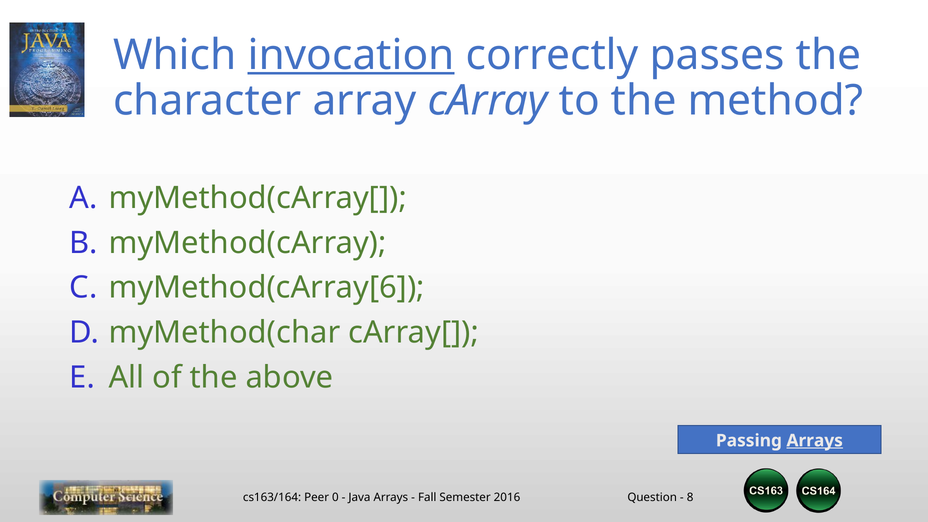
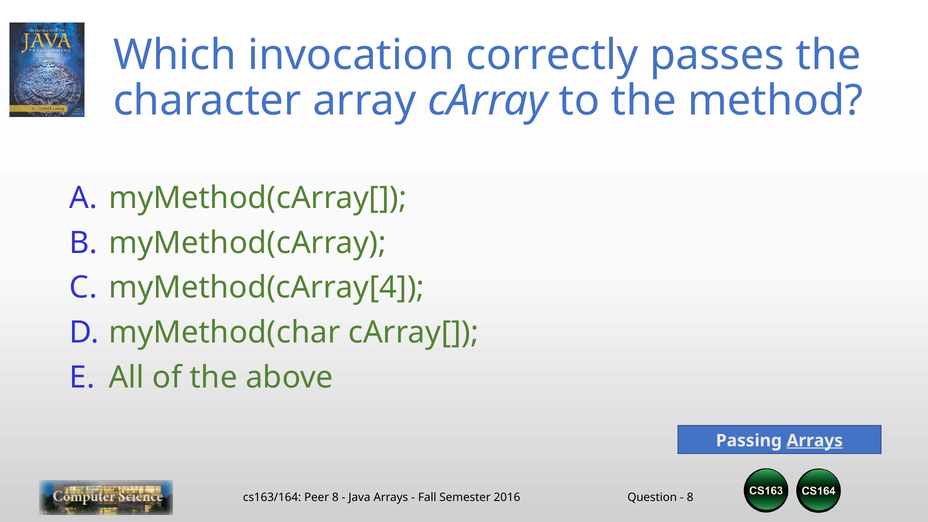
invocation underline: present -> none
myMethod(cArray[6: myMethod(cArray[6 -> myMethod(cArray[4
Peer 0: 0 -> 8
